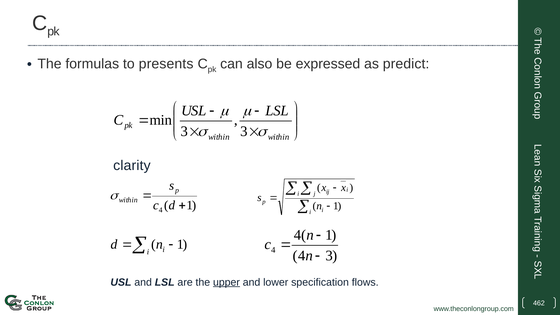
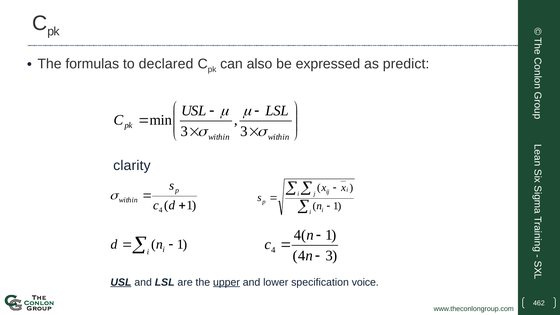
presents: presents -> declared
USL at (121, 282) underline: none -> present
flows: flows -> voice
